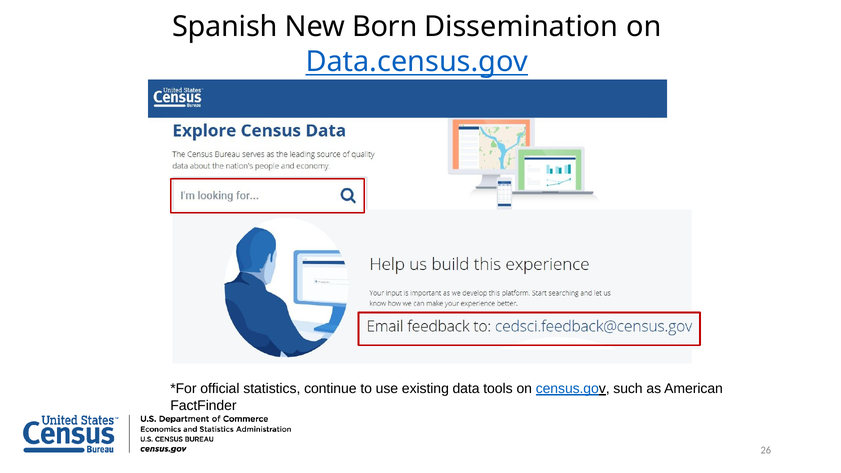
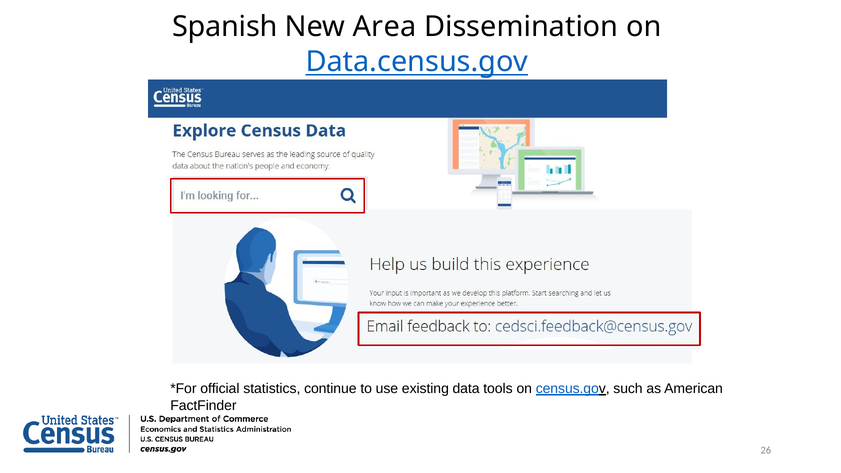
Born: Born -> Area
